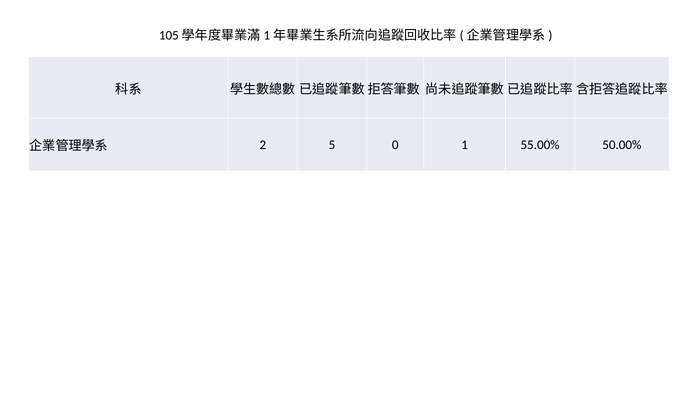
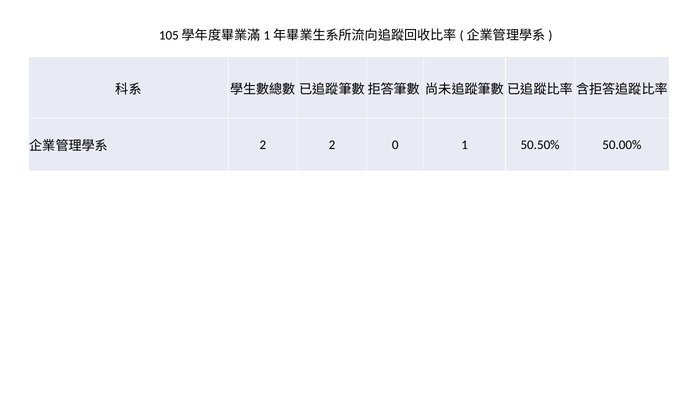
2 5: 5 -> 2
55.00%: 55.00% -> 50.50%
